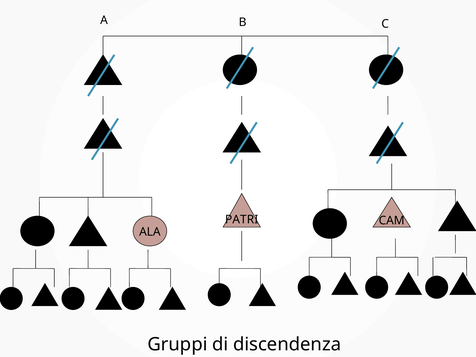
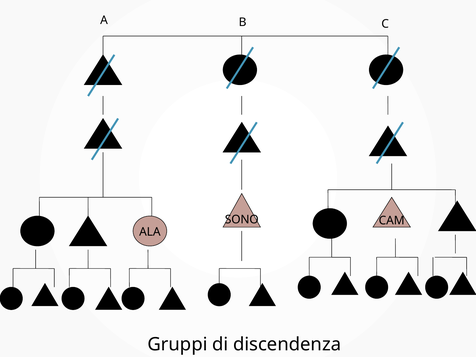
PATRI: PATRI -> SONO
